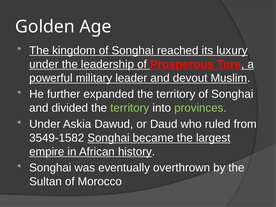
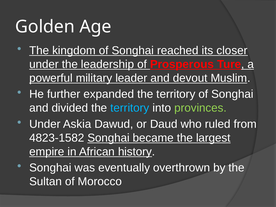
luxury: luxury -> closer
territory at (130, 108) colour: light green -> light blue
3549-1582: 3549-1582 -> 4823-1582
